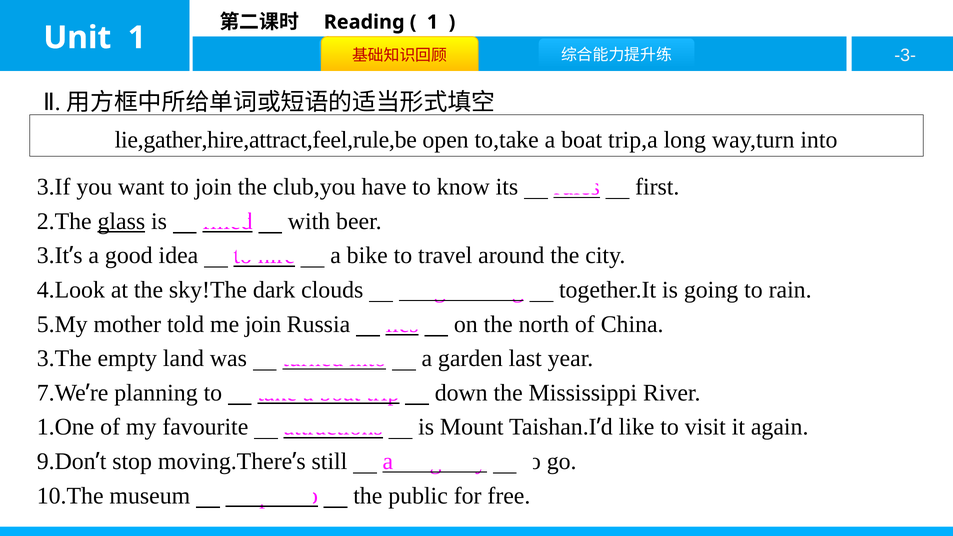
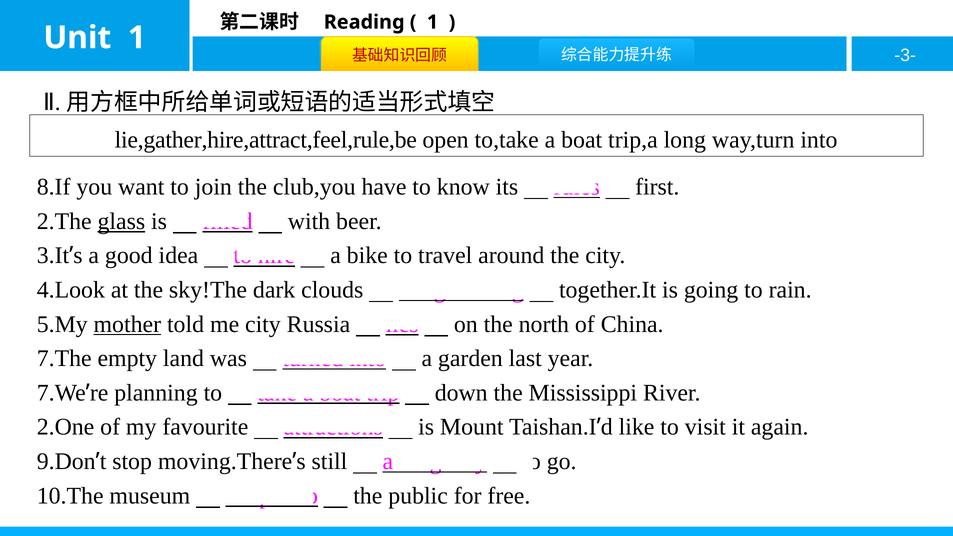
3.If: 3.If -> 8.If
mother underline: none -> present
me join: join -> city
3.The: 3.The -> 7.The
1.One: 1.One -> 2.One
